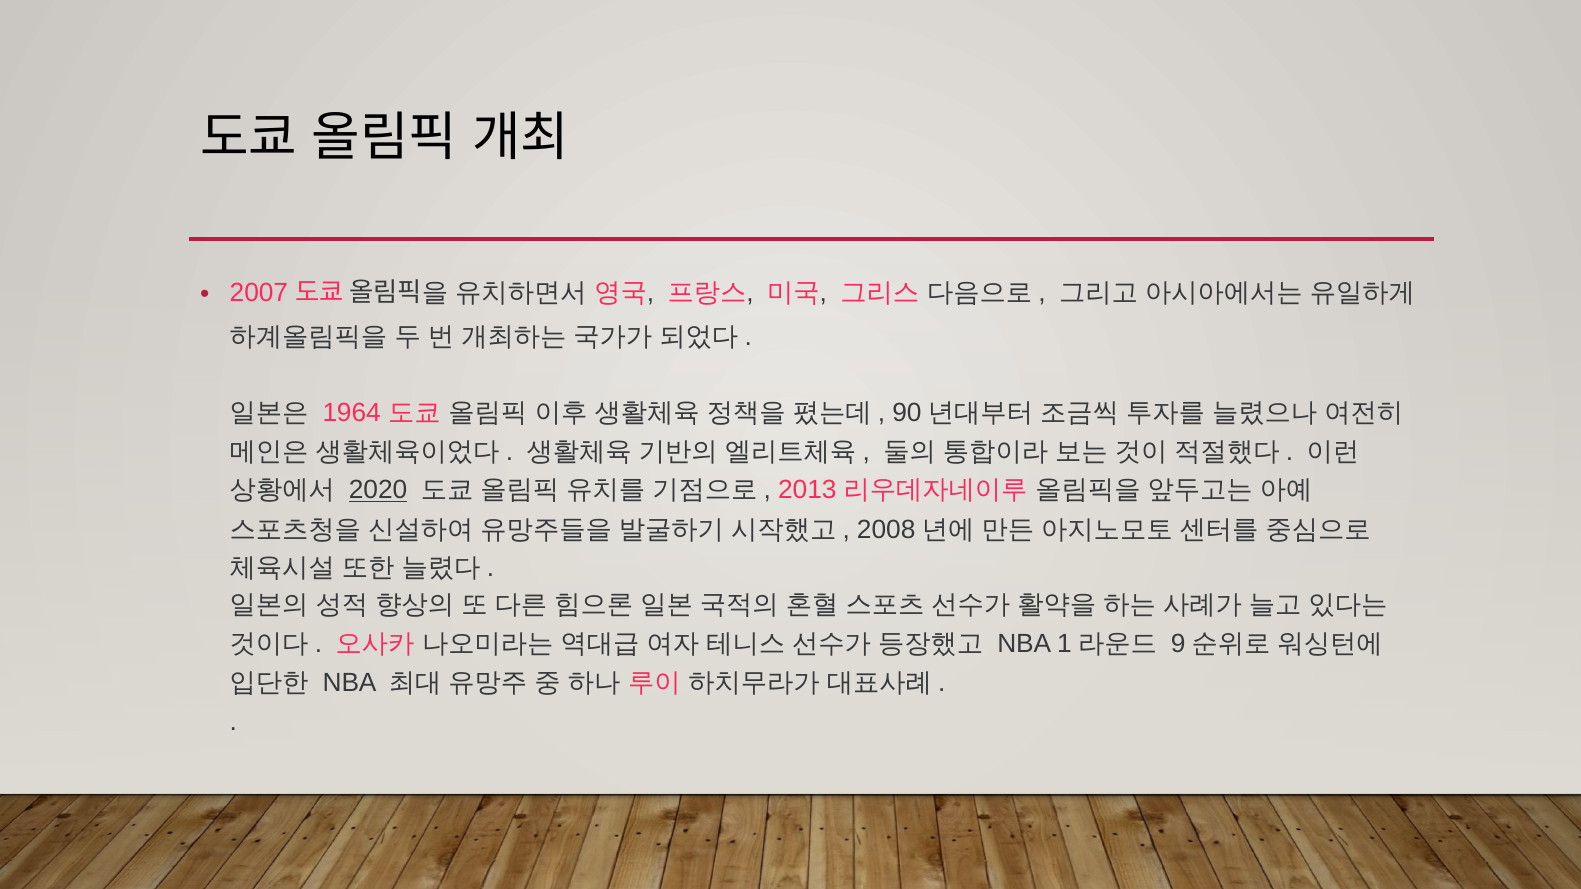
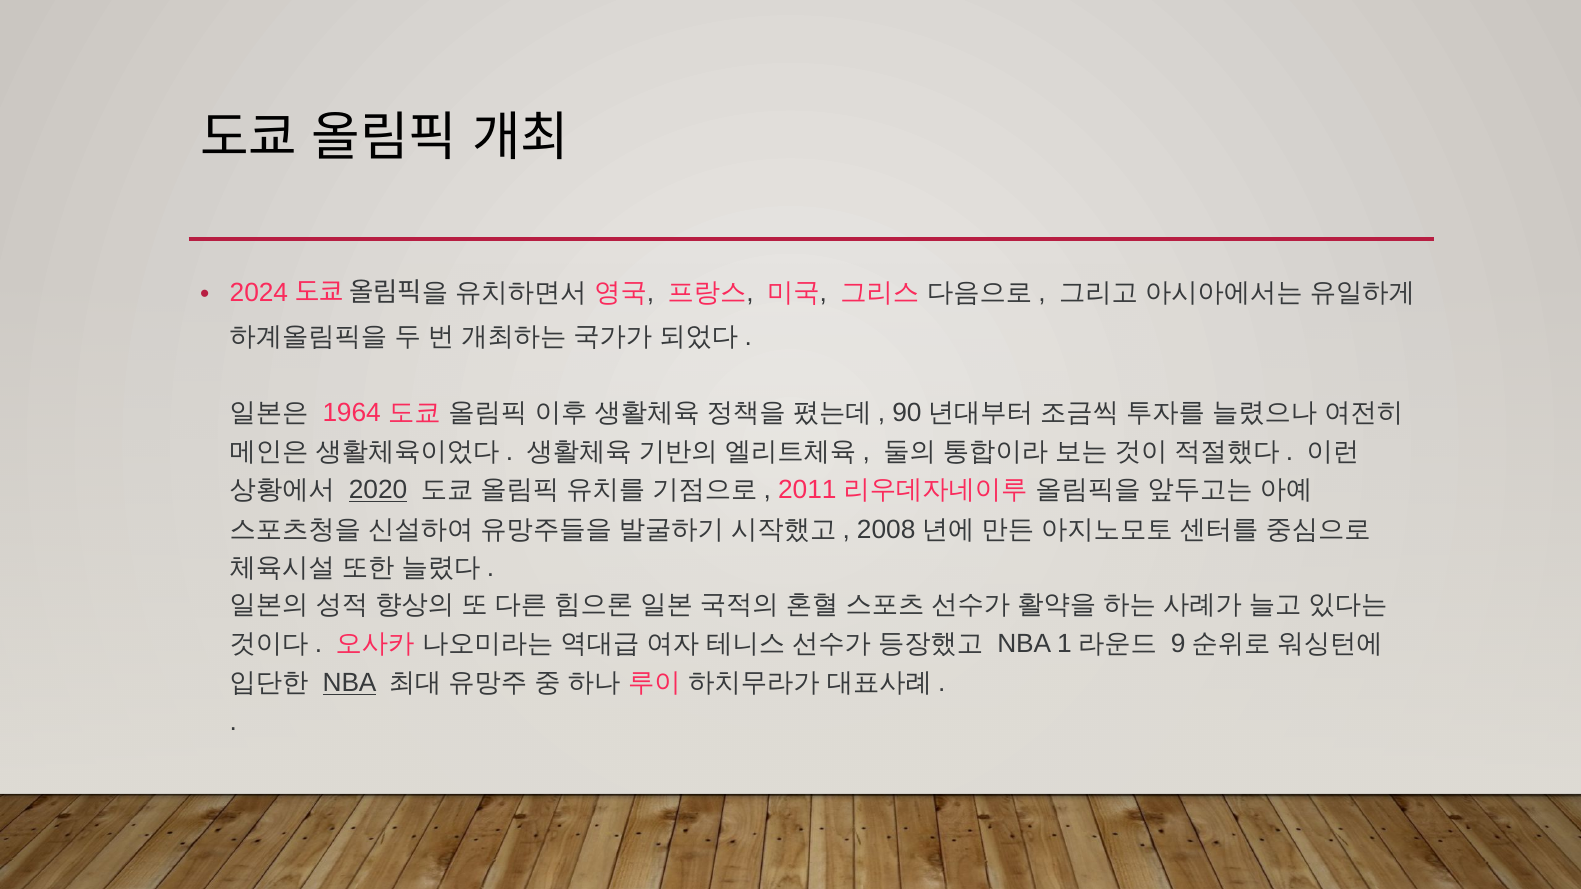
2007: 2007 -> 2024
2013: 2013 -> 2011
NBA at (350, 683) underline: none -> present
